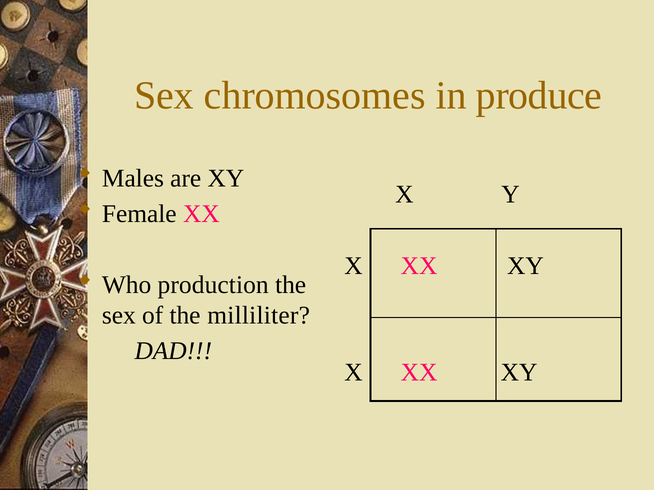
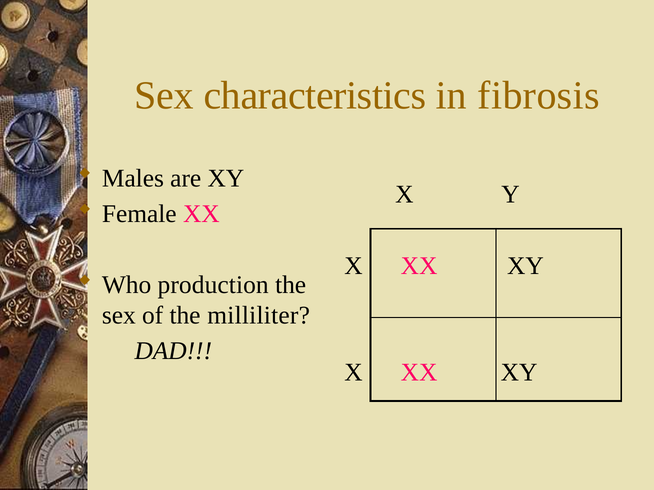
chromosomes: chromosomes -> characteristics
produce: produce -> fibrosis
